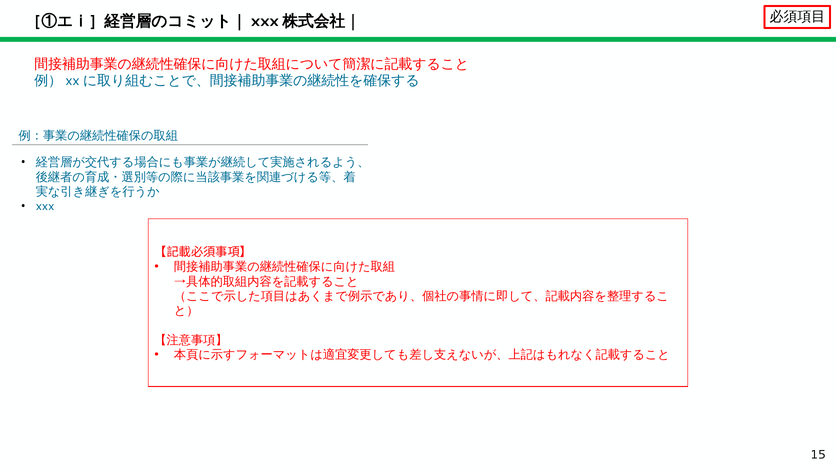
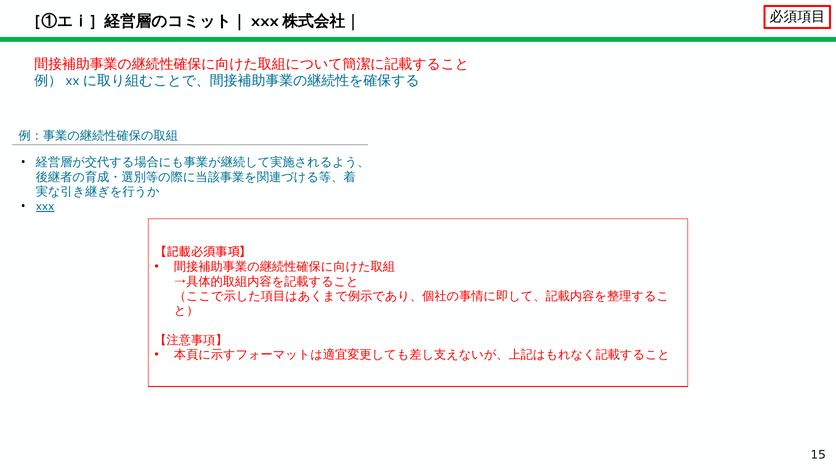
xxx underline: none -> present
